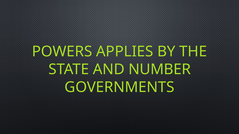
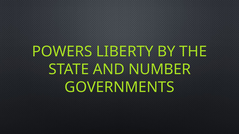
APPLIES: APPLIES -> LIBERTY
